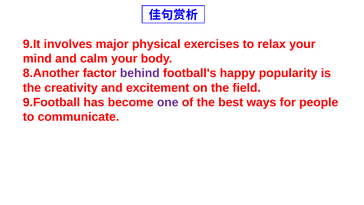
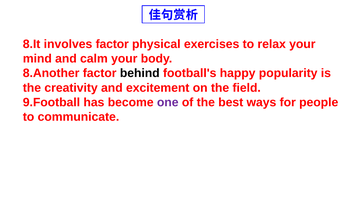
9.It: 9.It -> 8.It
involves major: major -> factor
behind colour: purple -> black
